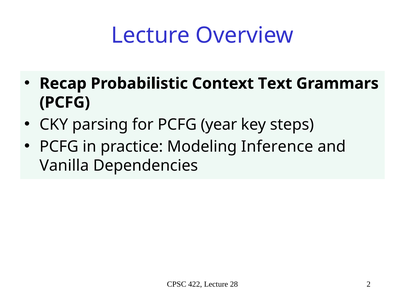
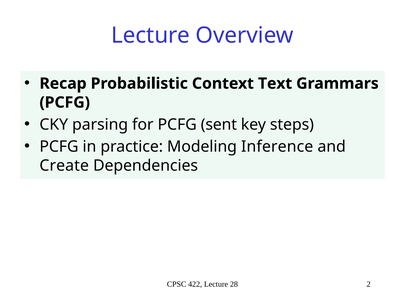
year: year -> sent
Vanilla: Vanilla -> Create
